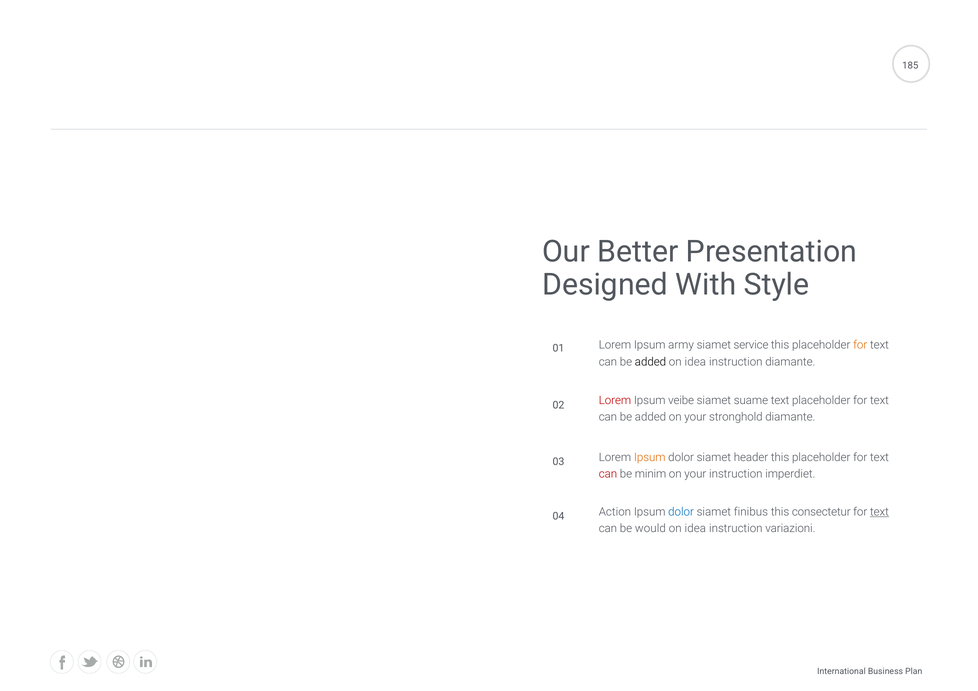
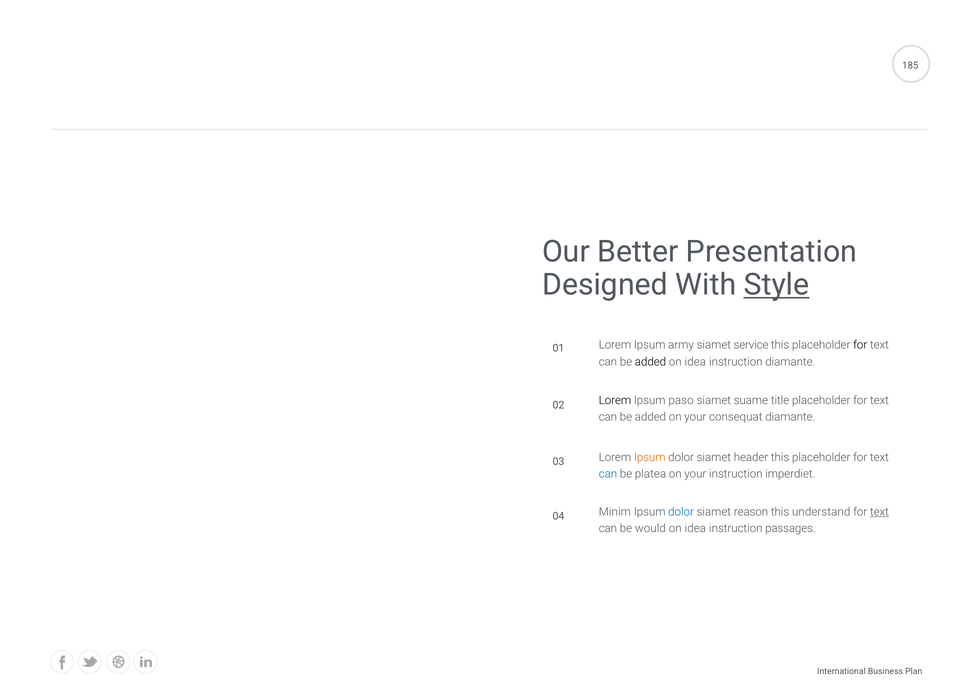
Style underline: none -> present
for at (860, 345) colour: orange -> black
Lorem at (615, 401) colour: red -> black
veibe: veibe -> paso
suame text: text -> title
stronghold: stronghold -> consequat
can at (608, 474) colour: red -> blue
minim: minim -> platea
Action: Action -> Minim
finibus: finibus -> reason
consectetur: consectetur -> understand
variazioni: variazioni -> passages
